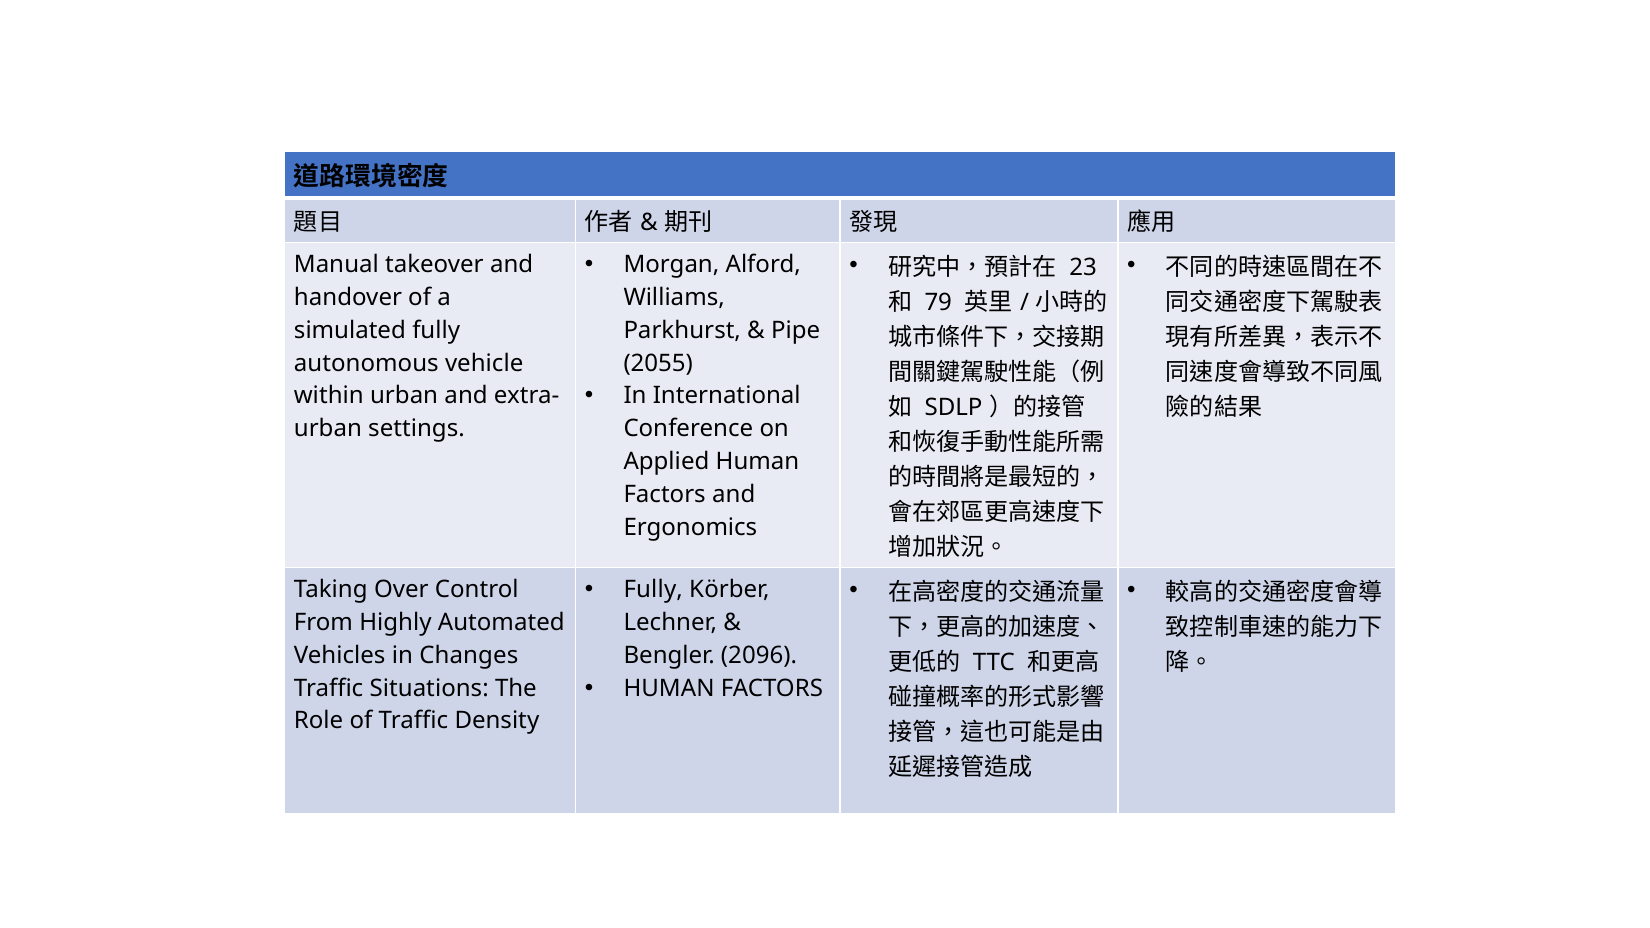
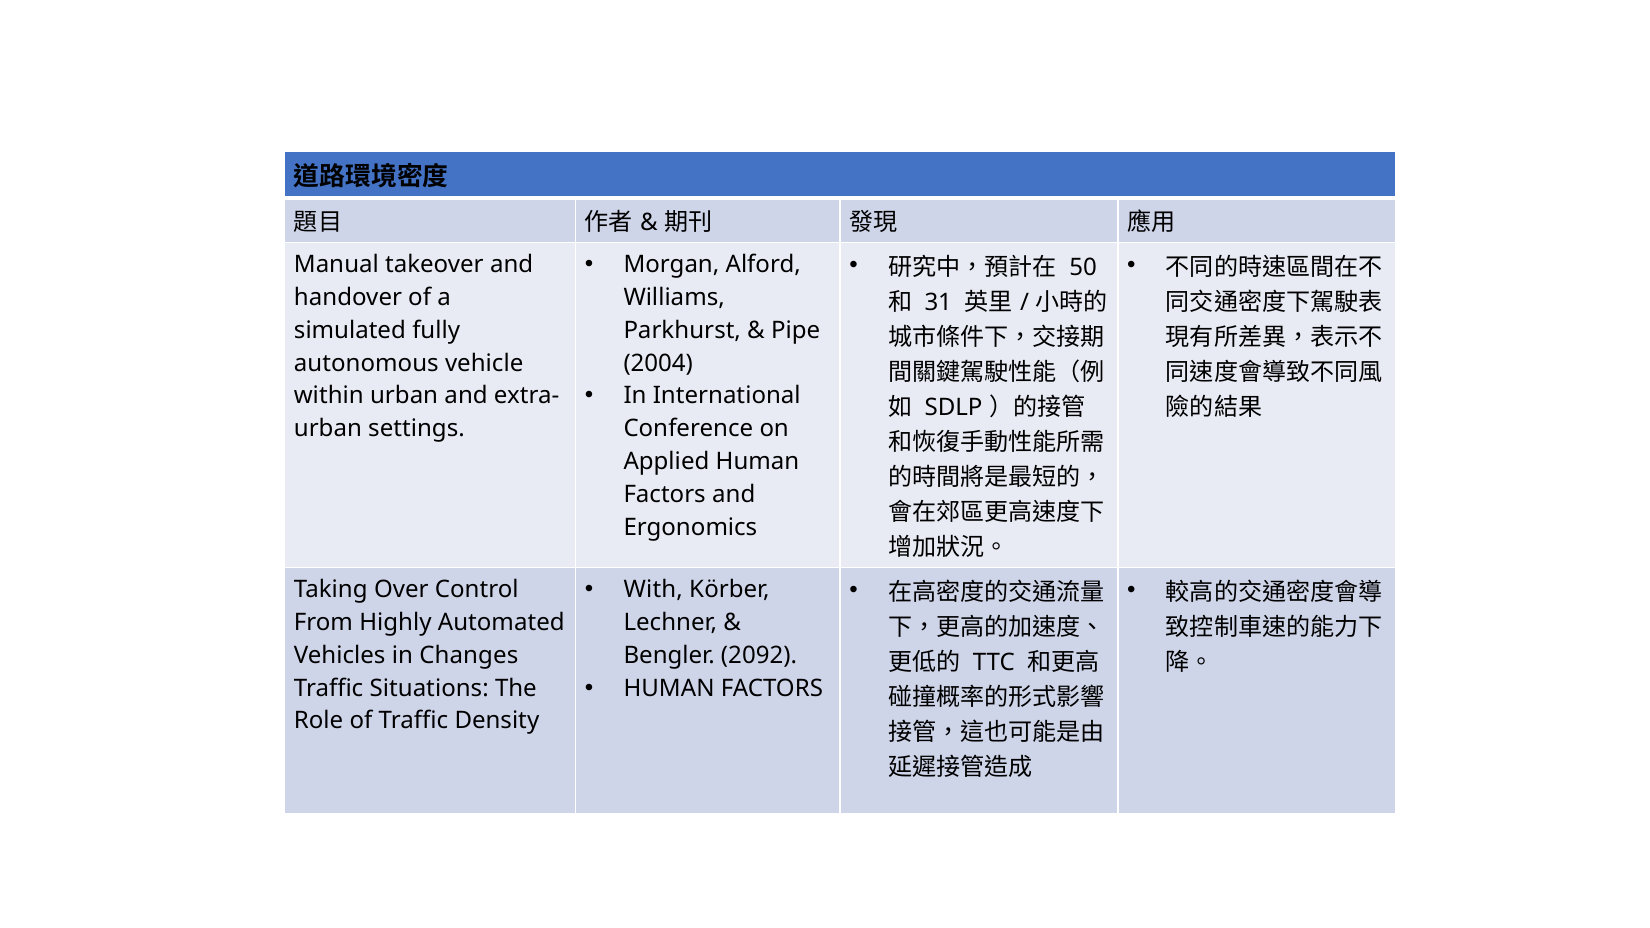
23: 23 -> 50
79: 79 -> 31
2055: 2055 -> 2004
Fully at (653, 590): Fully -> With
2096: 2096 -> 2092
